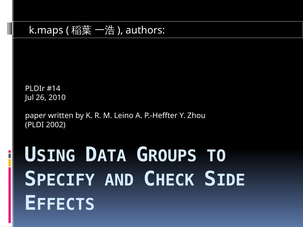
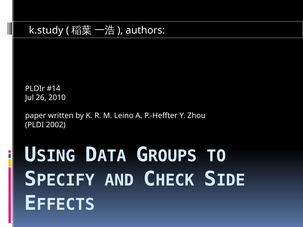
k.maps: k.maps -> k.study
